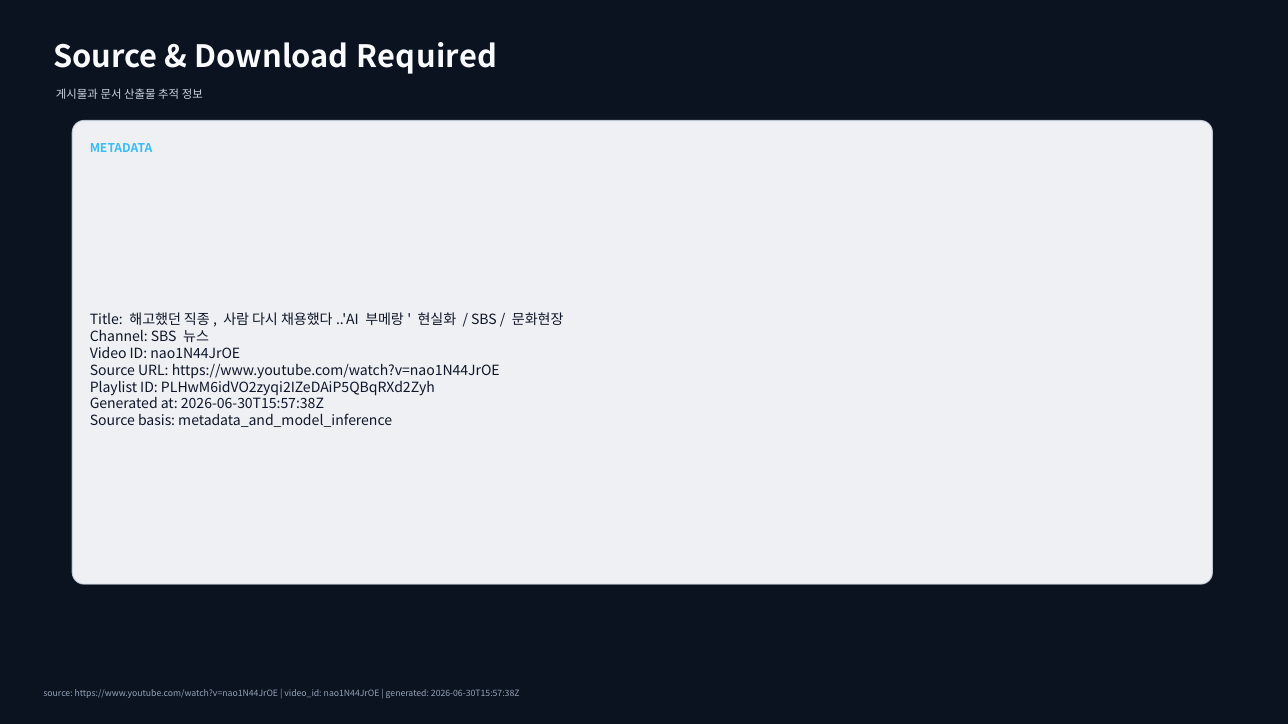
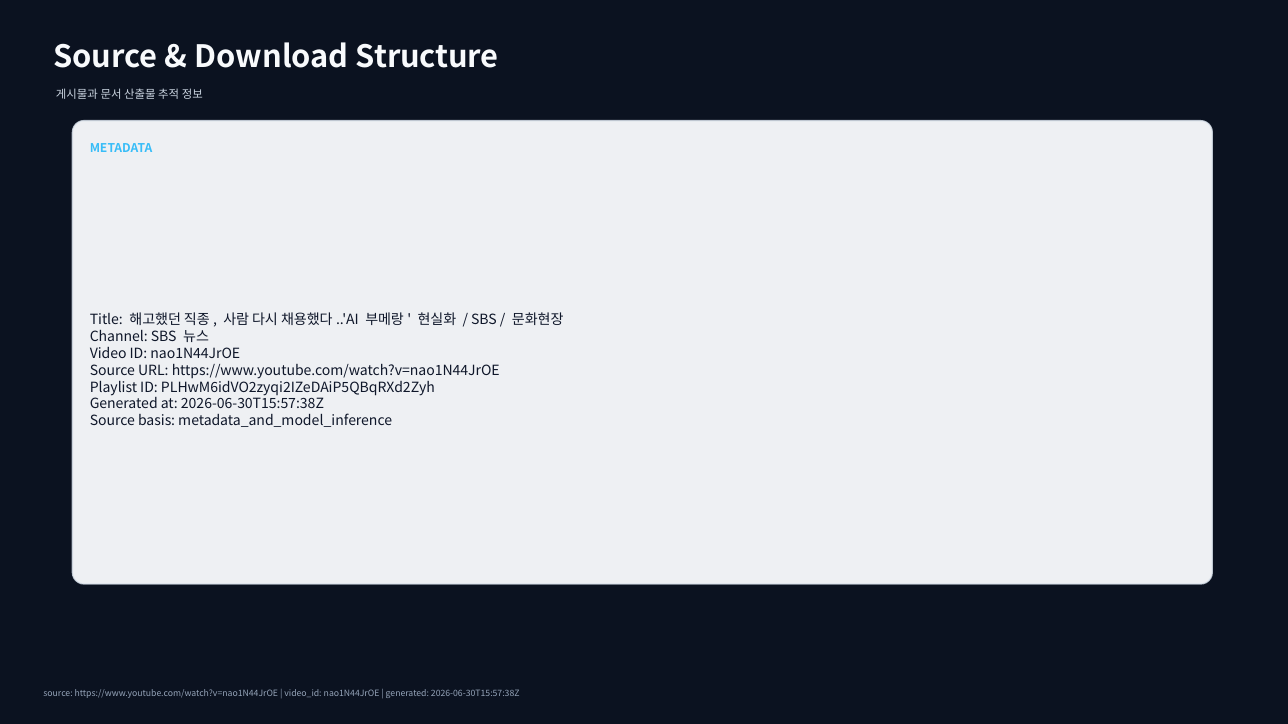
Required: Required -> Structure
